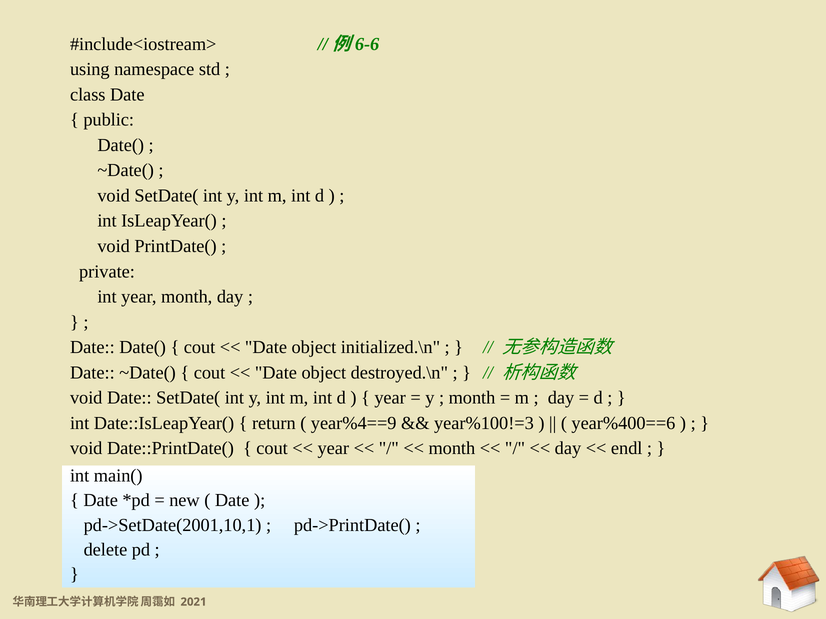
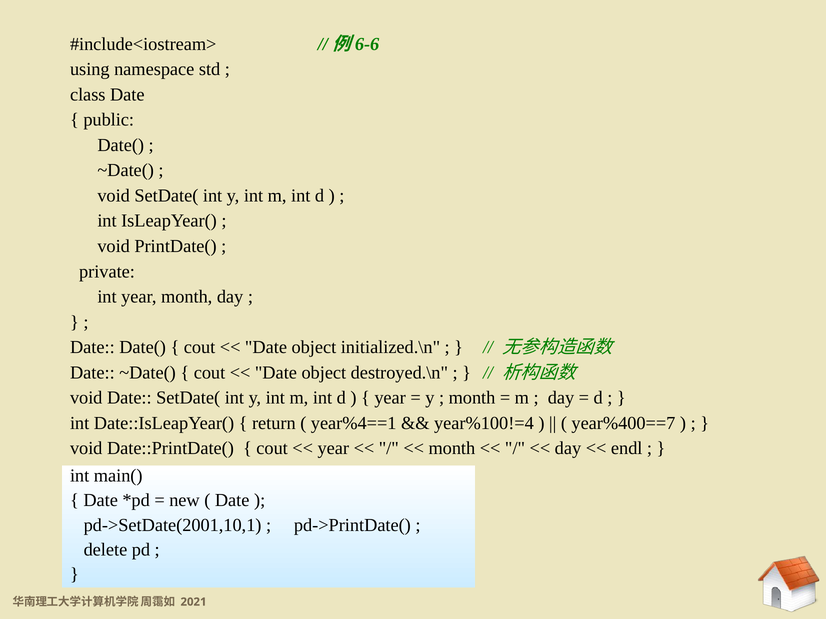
year%4==9: year%4==9 -> year%4==1
year%100!=3: year%100!=3 -> year%100!=4
year%400==6: year%400==6 -> year%400==7
